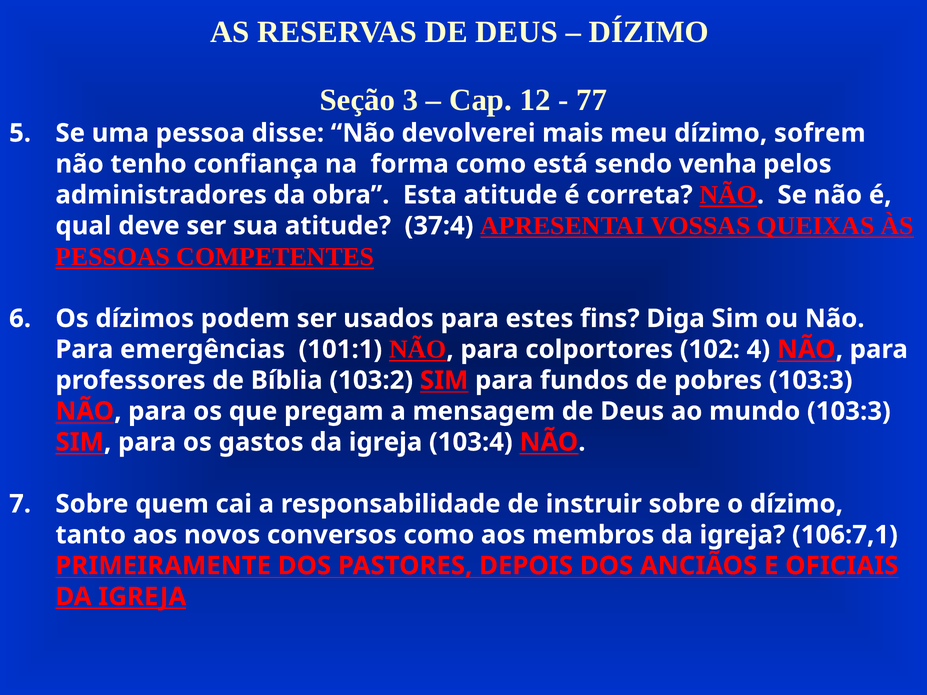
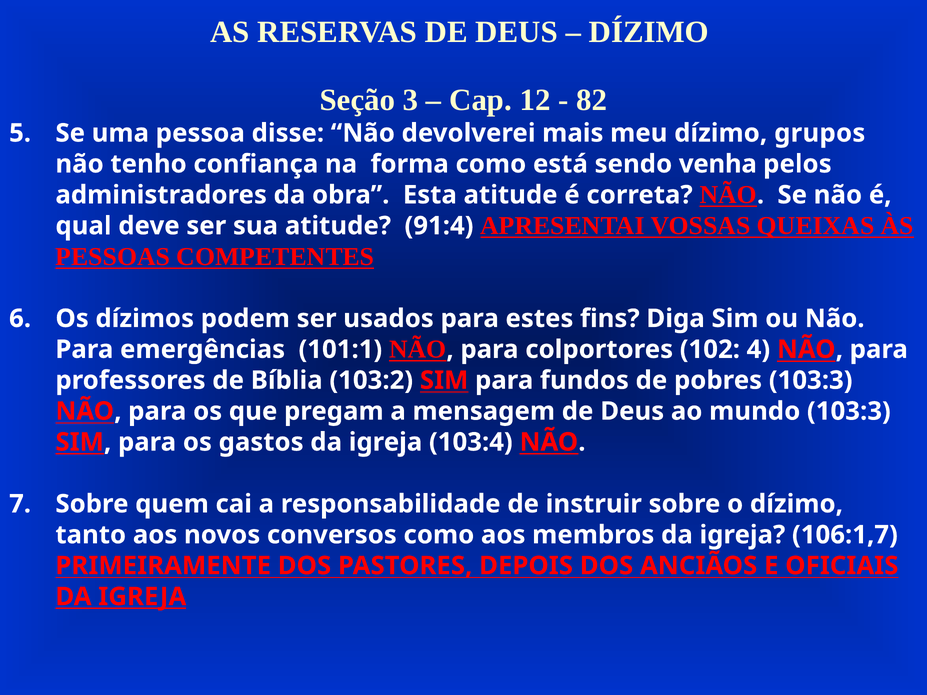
77: 77 -> 82
sofrem: sofrem -> grupos
37:4: 37:4 -> 91:4
106:7,1: 106:7,1 -> 106:1,7
